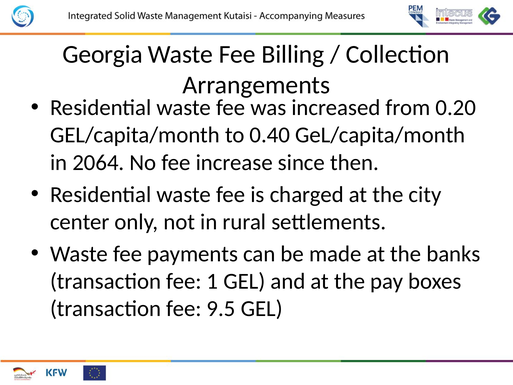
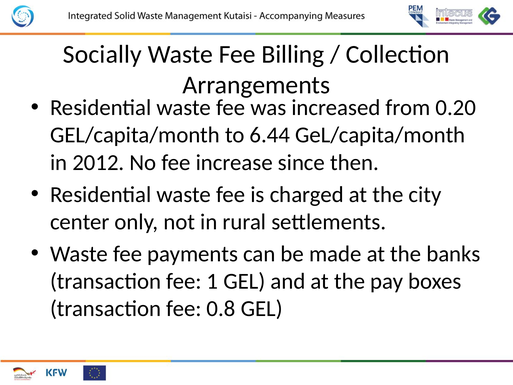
Georgia: Georgia -> Socially
0.40: 0.40 -> 6.44
2064: 2064 -> 2012
9.5: 9.5 -> 0.8
